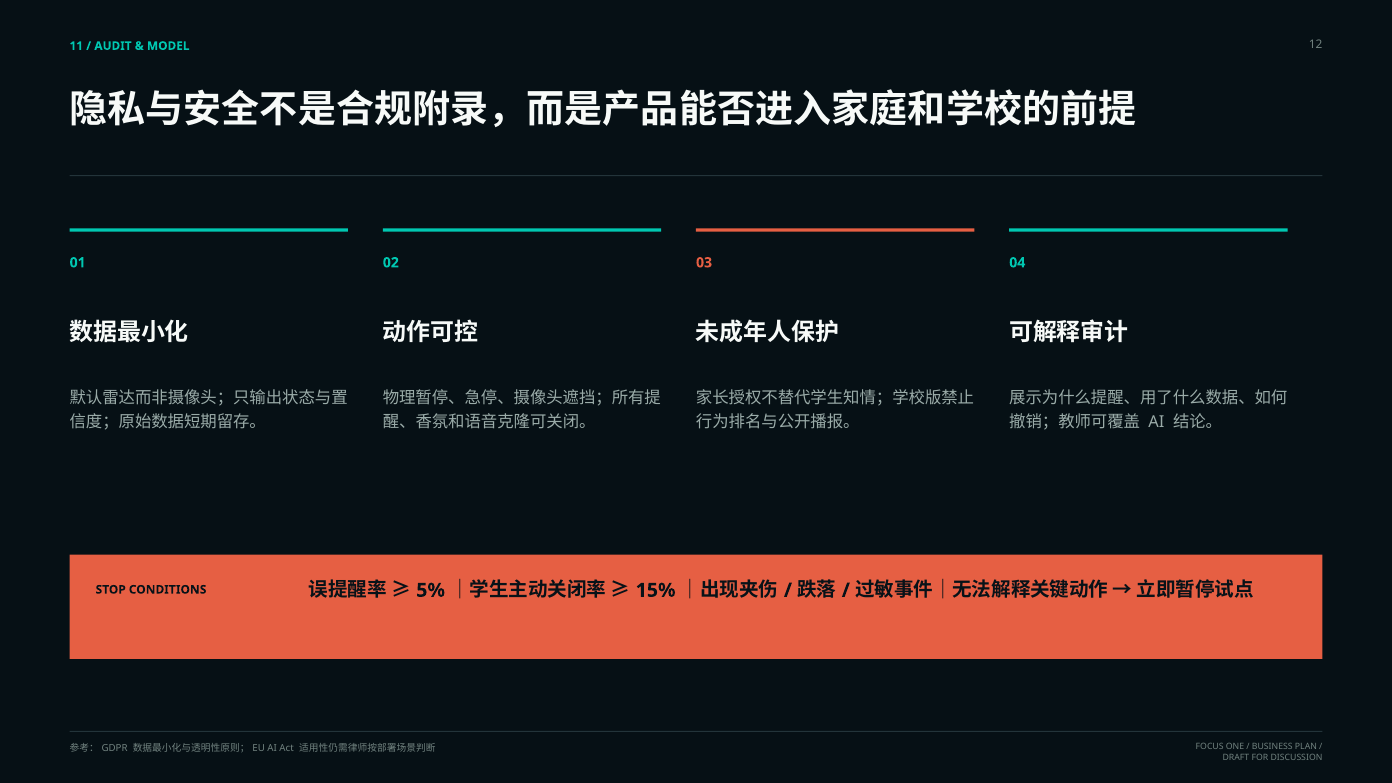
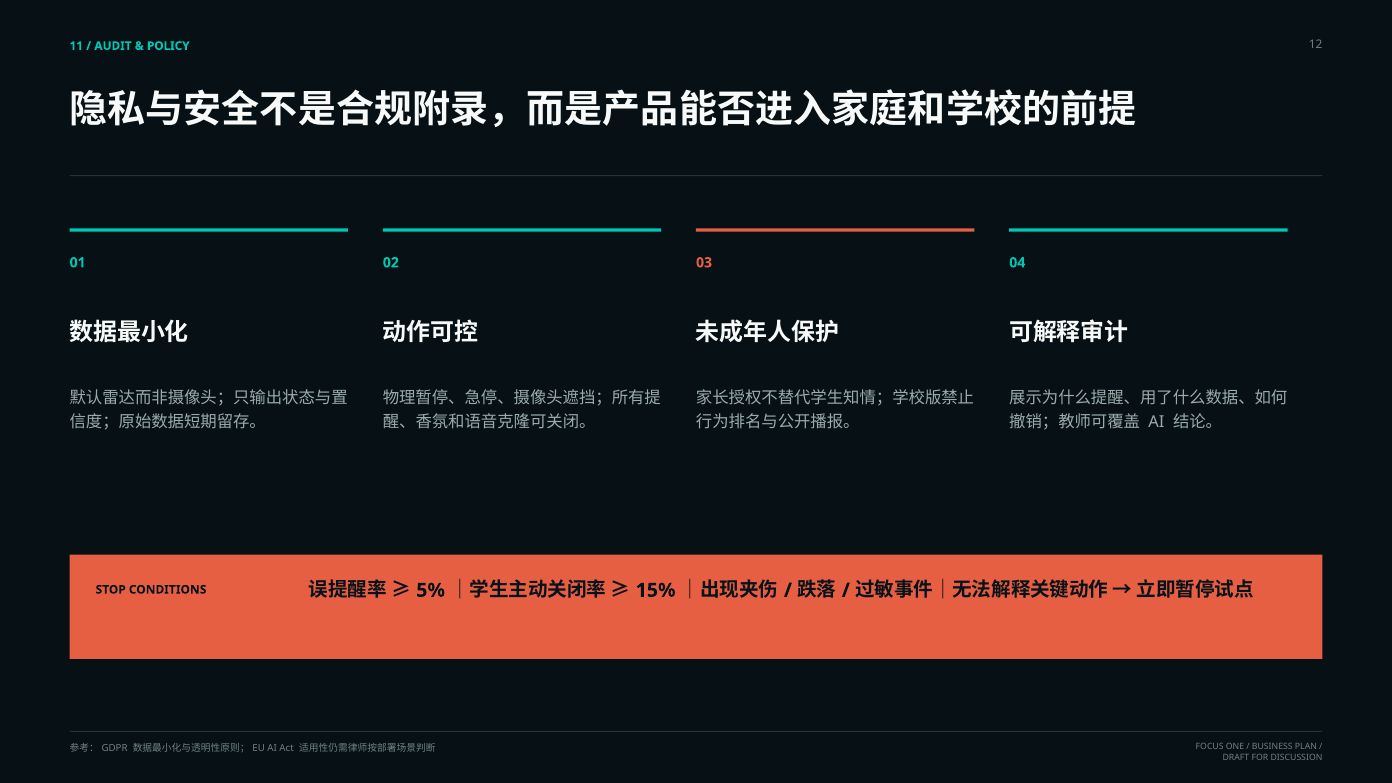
MODEL: MODEL -> POLICY
